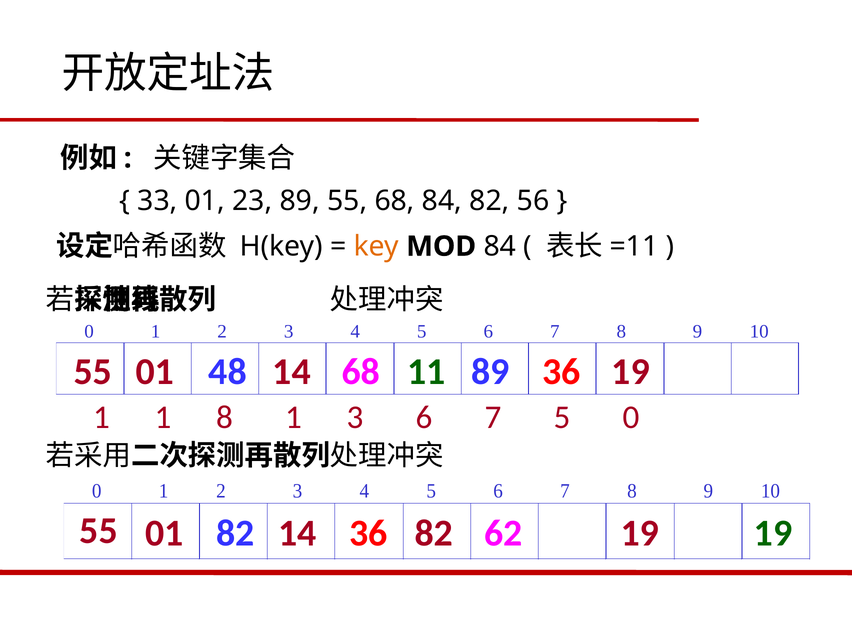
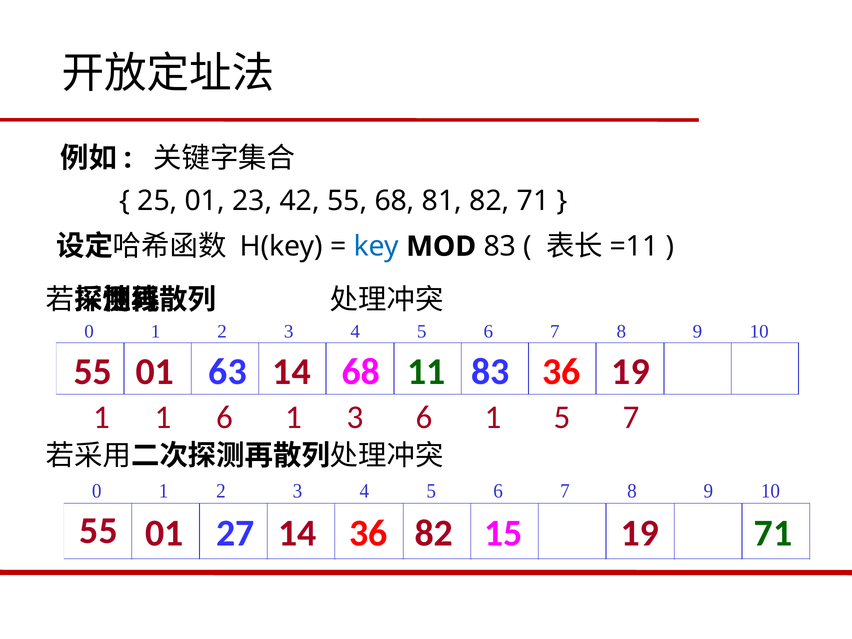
33: 33 -> 25
23 89: 89 -> 42
68 84: 84 -> 81
82 56: 56 -> 71
key colour: orange -> blue
MOD 84: 84 -> 83
48: 48 -> 63
11 89: 89 -> 83
1 8: 8 -> 6
3 6 7: 7 -> 1
5 0: 0 -> 7
55 19: 19 -> 71
01 82: 82 -> 27
62: 62 -> 15
